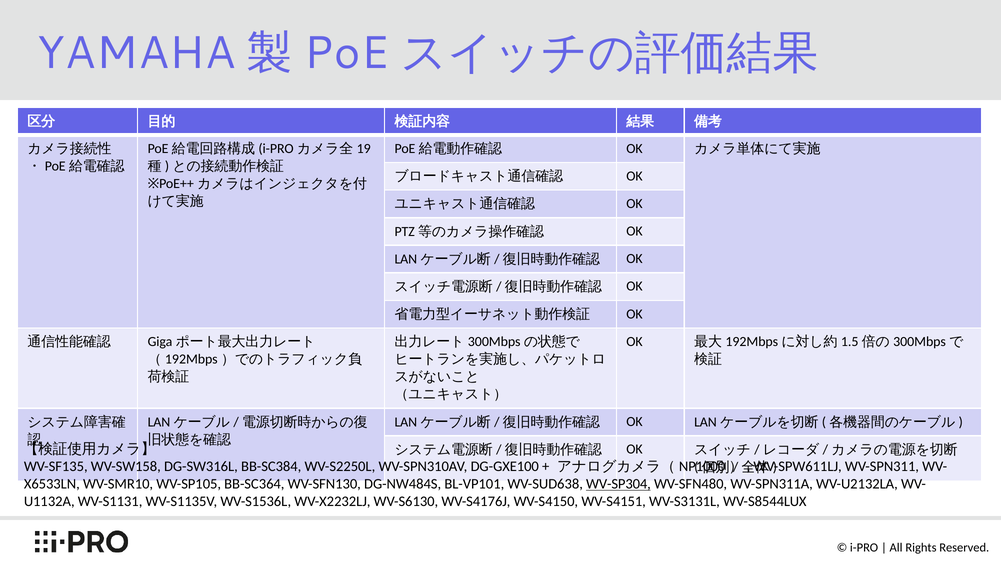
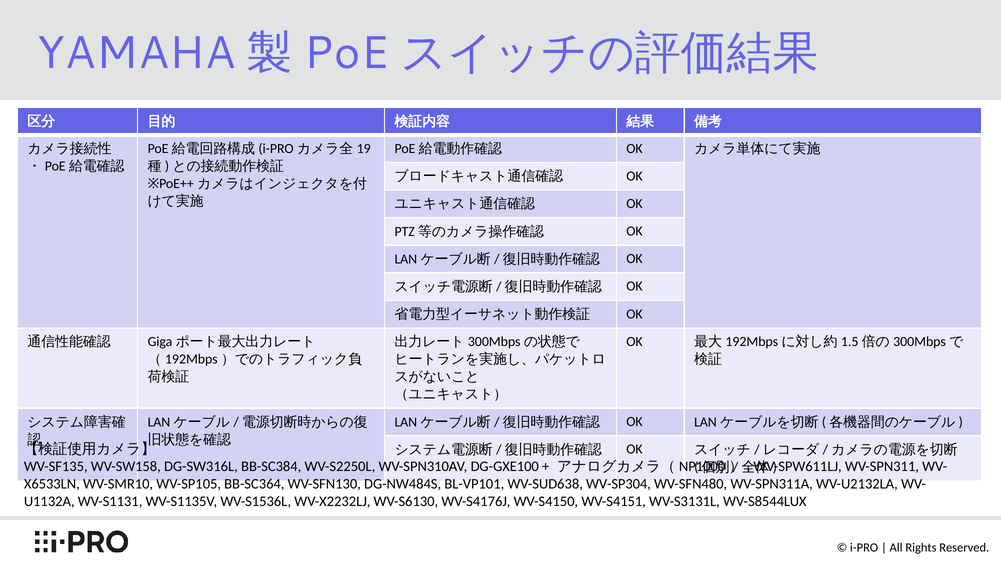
WV-SP304 underline: present -> none
